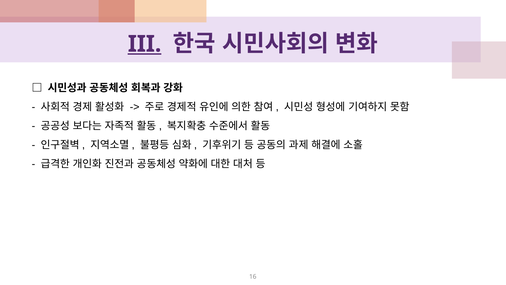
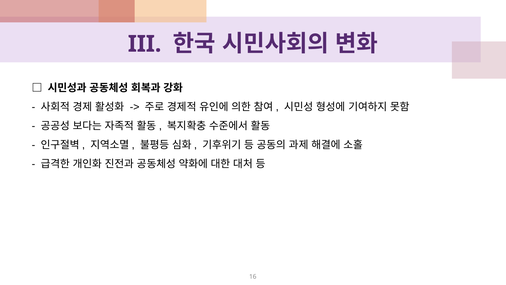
III underline: present -> none
